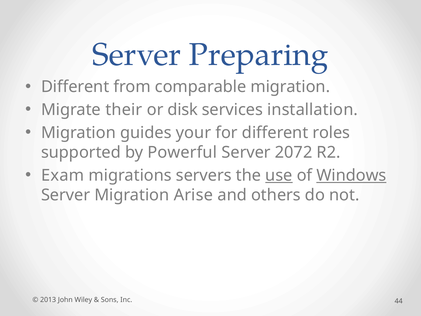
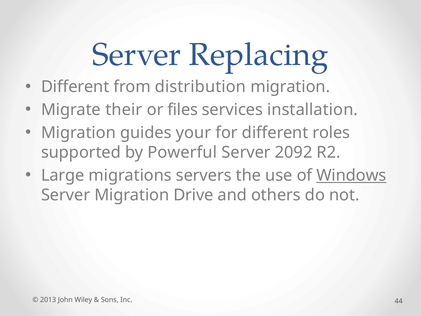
Preparing: Preparing -> Replacing
comparable: comparable -> distribution
disk: disk -> files
2072: 2072 -> 2092
Exam: Exam -> Large
use underline: present -> none
Arise: Arise -> Drive
